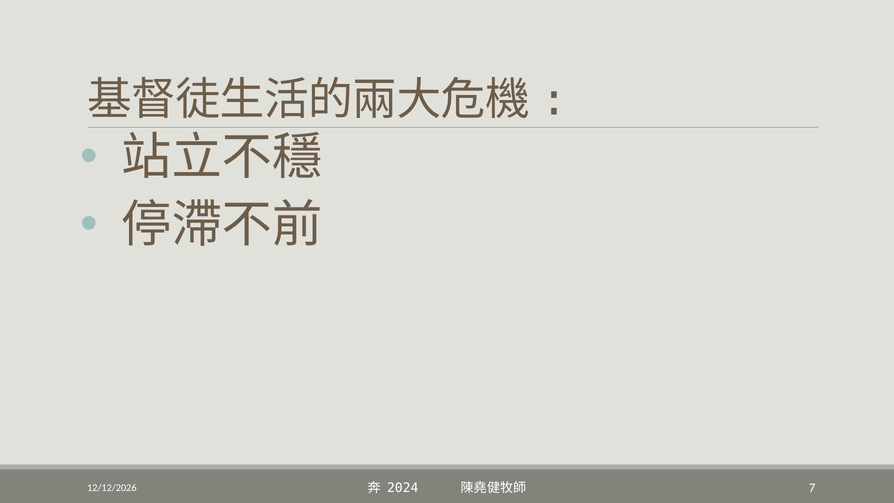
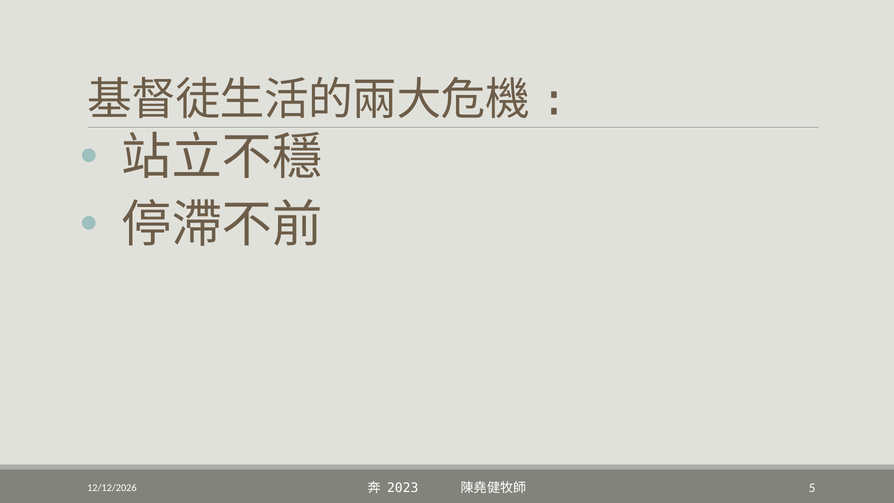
2024: 2024 -> 2023
7: 7 -> 5
